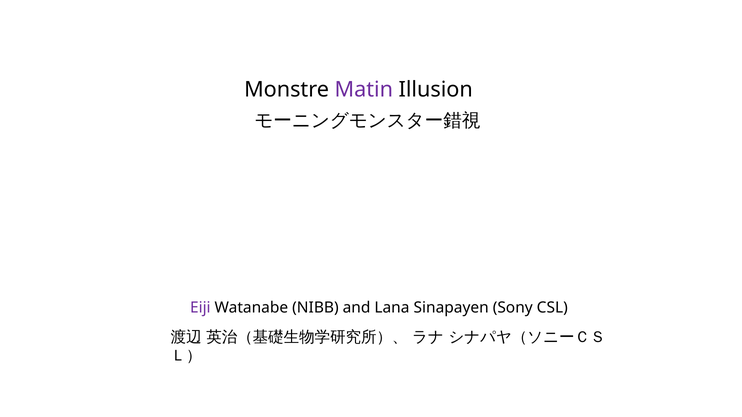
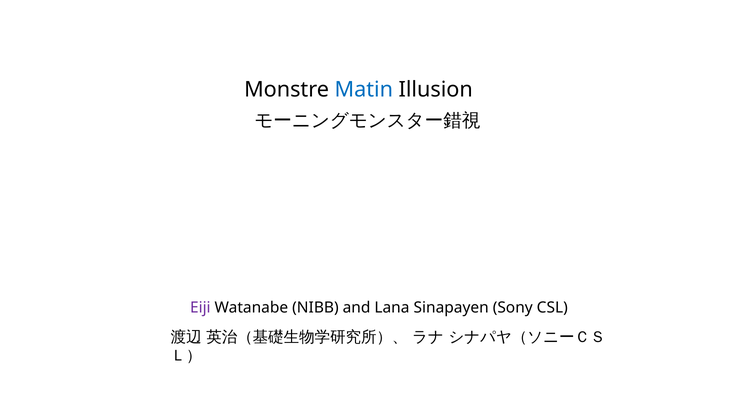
Matin colour: purple -> blue
